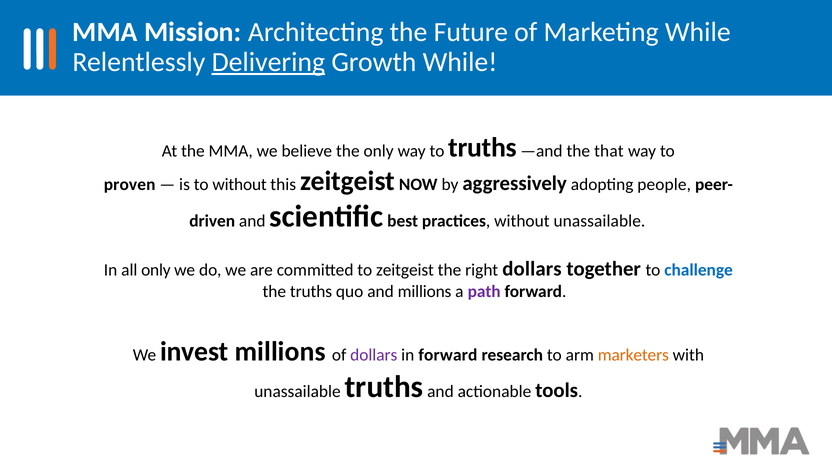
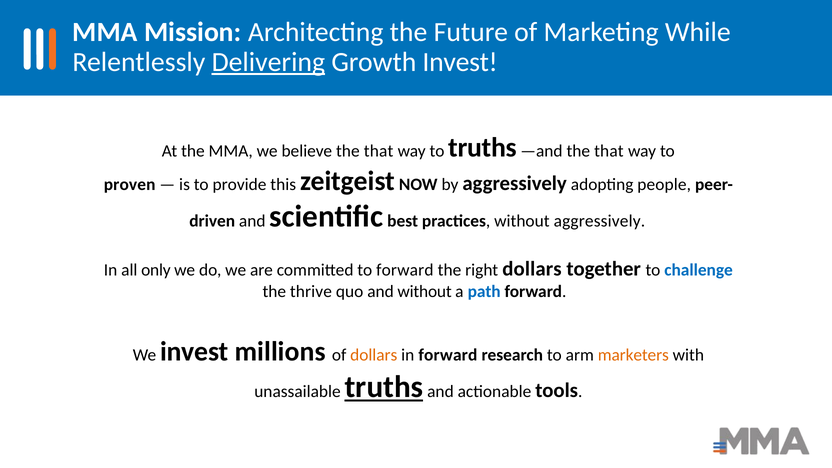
Growth While: While -> Invest
believe the only: only -> that
to without: without -> provide
without unassailable: unassailable -> aggressively
to zeitgeist: zeitgeist -> forward
the truths: truths -> thrive
and millions: millions -> without
path colour: purple -> blue
dollars at (374, 355) colour: purple -> orange
truths at (384, 387) underline: none -> present
